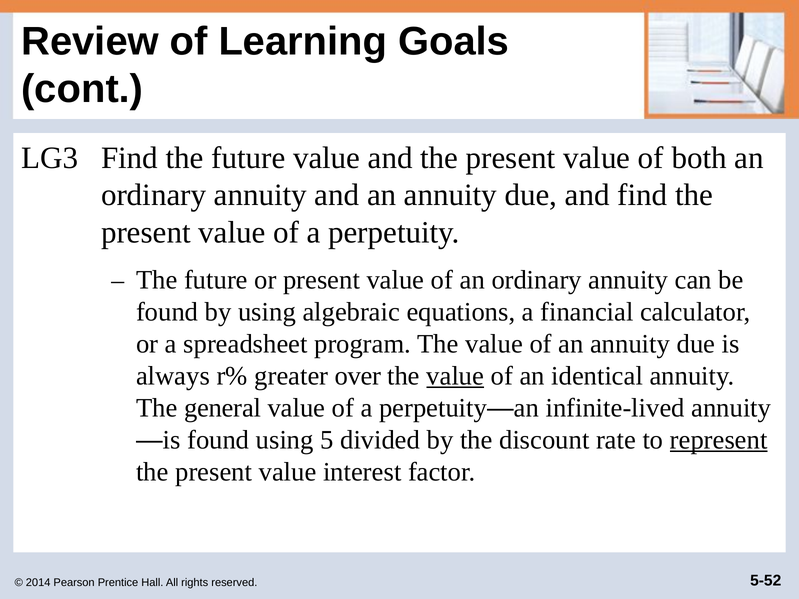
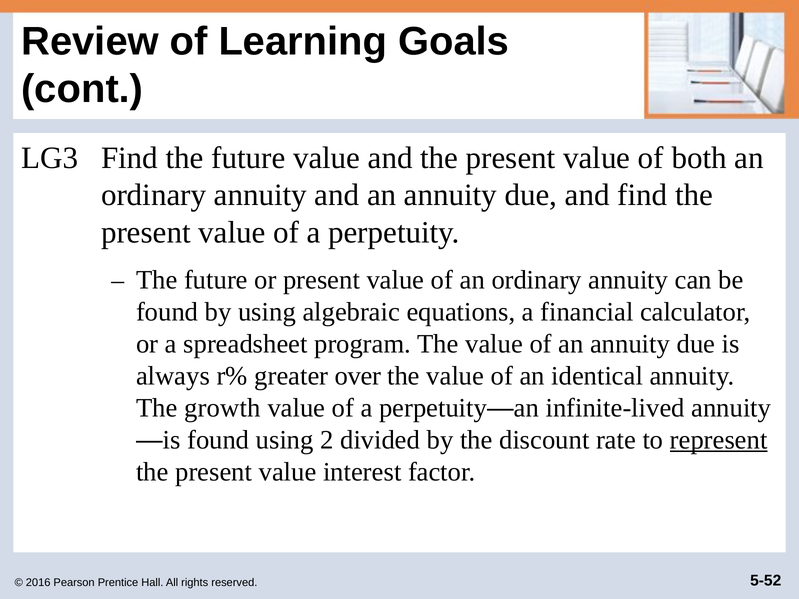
value at (455, 376) underline: present -> none
general: general -> growth
5: 5 -> 2
2014: 2014 -> 2016
